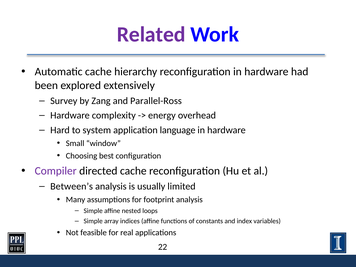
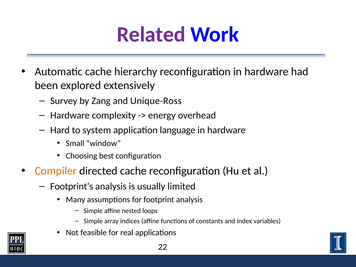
Parallel-Ross: Parallel-Ross -> Unique-Ross
Compiler colour: purple -> orange
Between’s: Between’s -> Footprint’s
